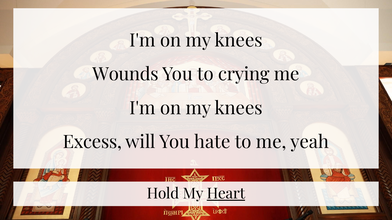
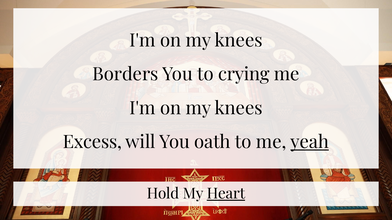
Wounds: Wounds -> Borders
hate: hate -> oath
yeah underline: none -> present
